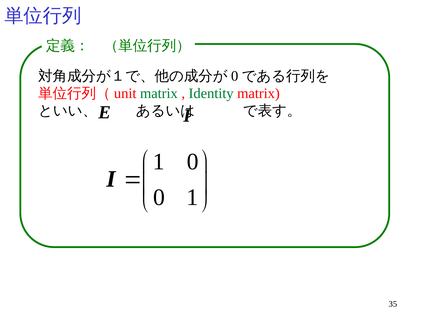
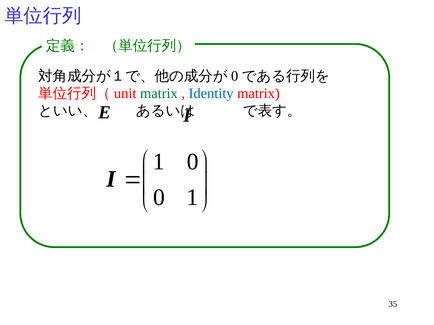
Identity colour: green -> blue
